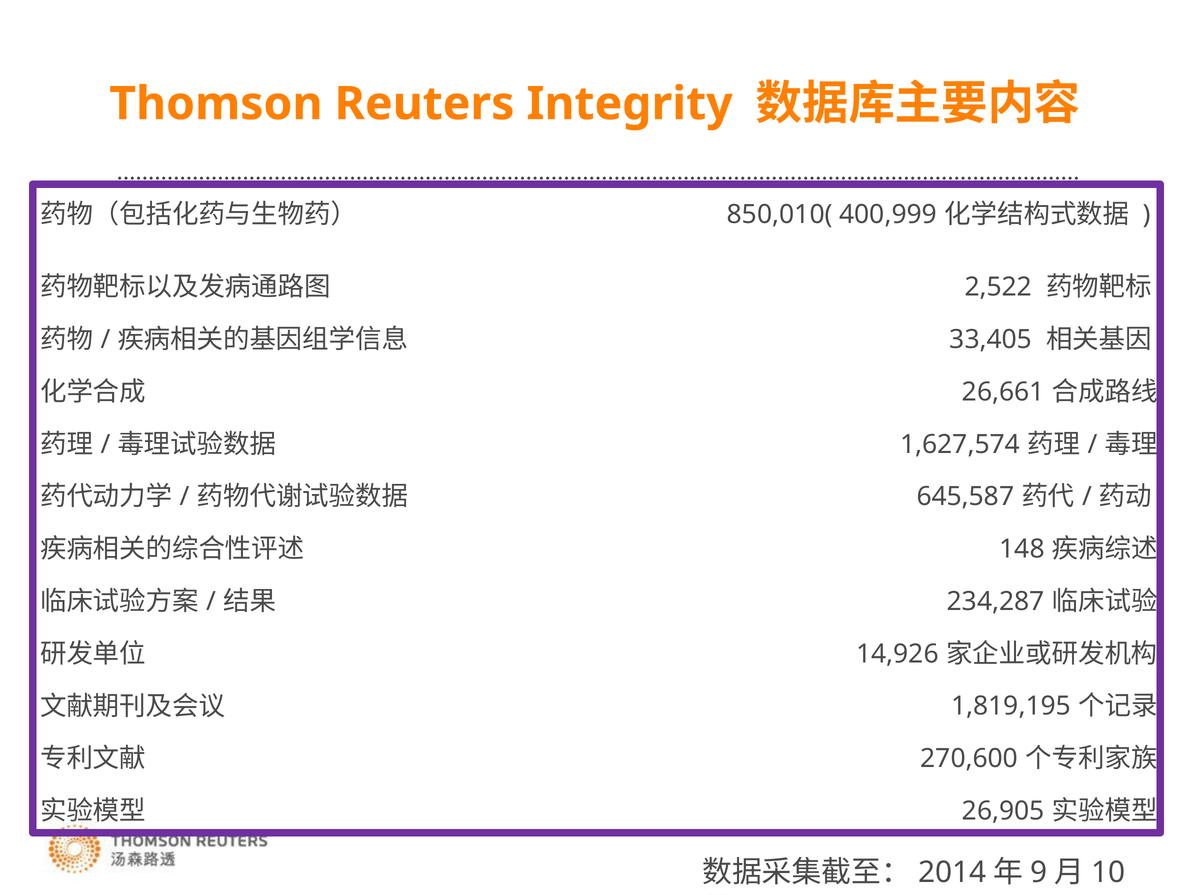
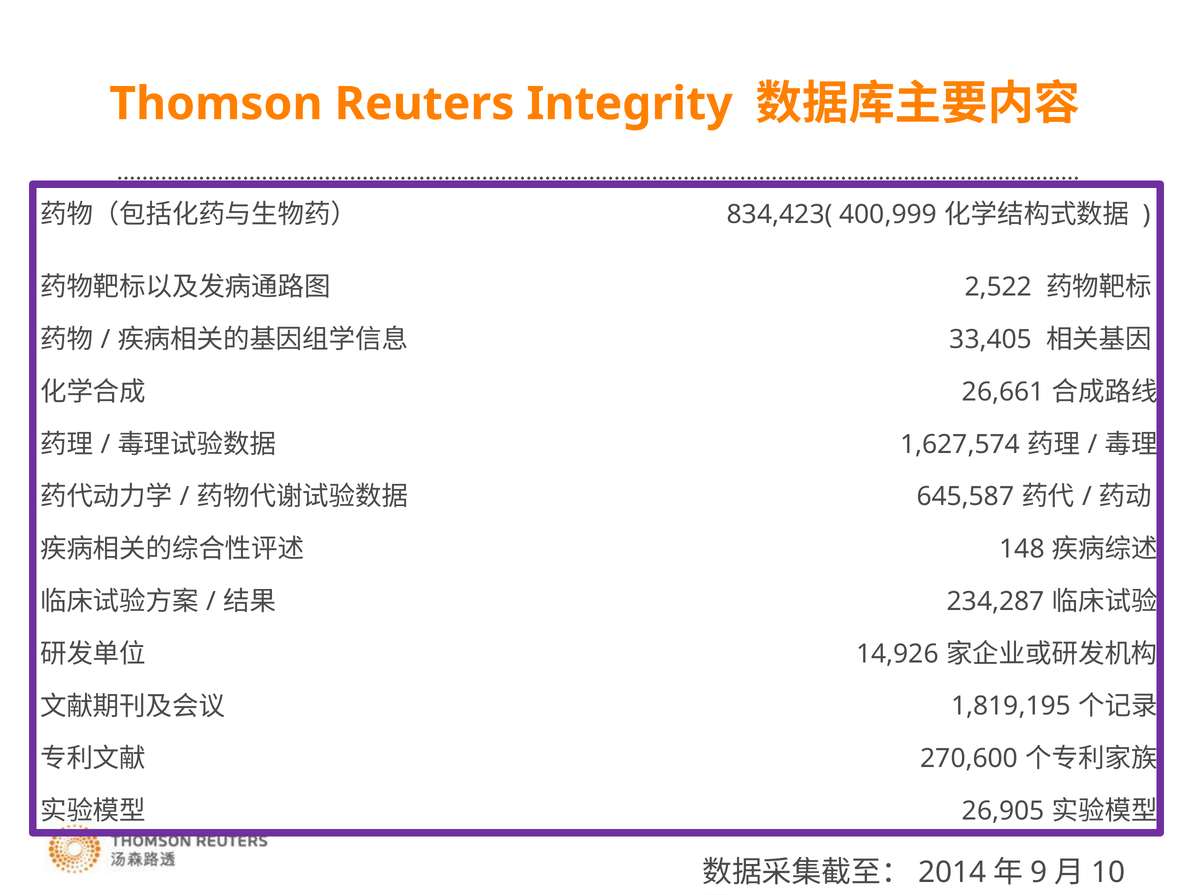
850,010(: 850,010( -> 834,423(
